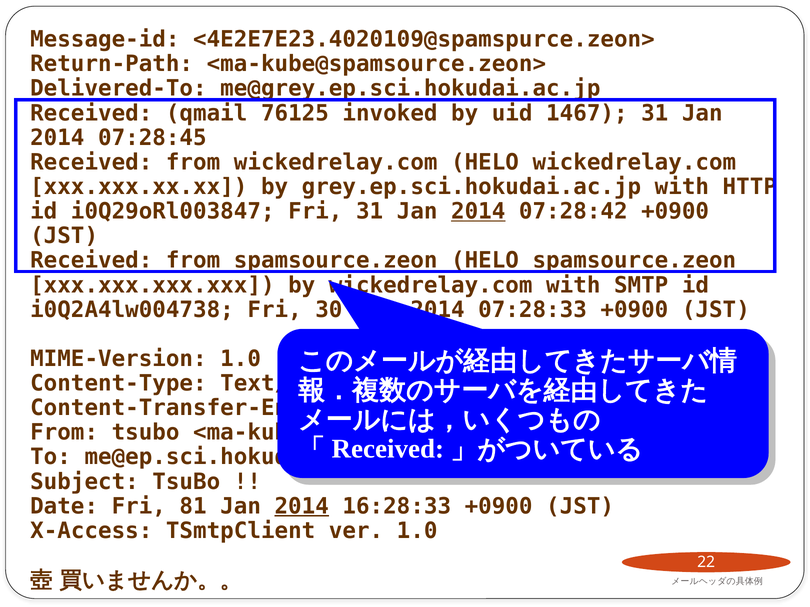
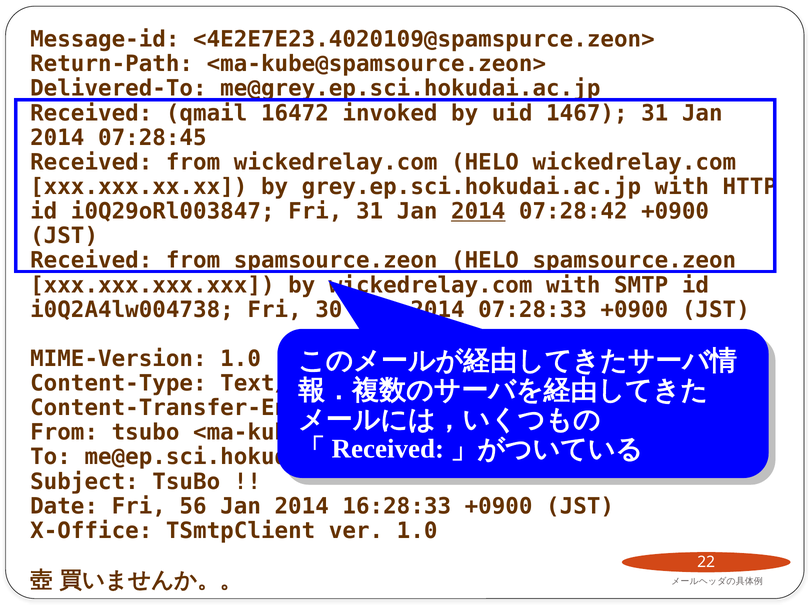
76125: 76125 -> 16472
81: 81 -> 56
2014 at (302, 507) underline: present -> none
X-Access: X-Access -> X-Office
